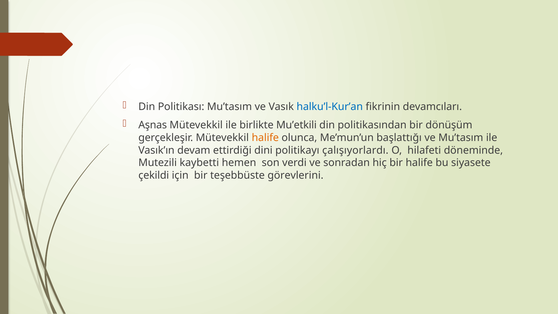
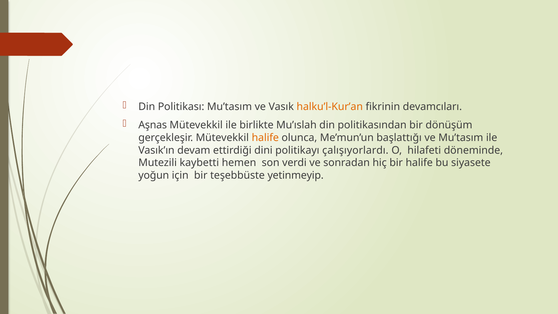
halku’l-Kur’an colour: blue -> orange
Mu’etkili: Mu’etkili -> Mu’ıslah
çekildi: çekildi -> yoğun
görevlerini: görevlerini -> yetinmeyip
